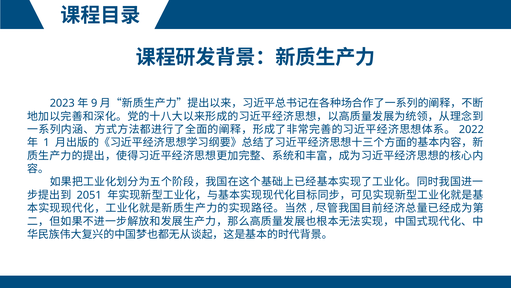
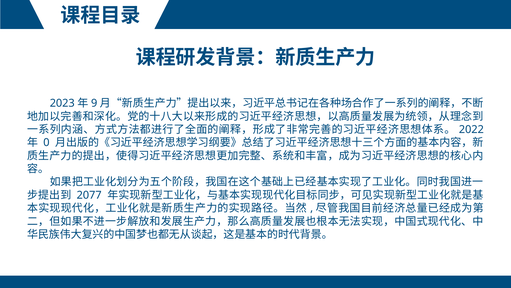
1: 1 -> 0
2051: 2051 -> 2077
